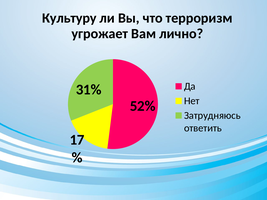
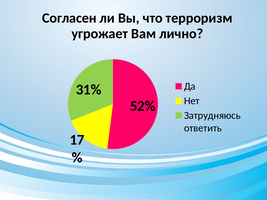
Культуру: Культуру -> Согласен
